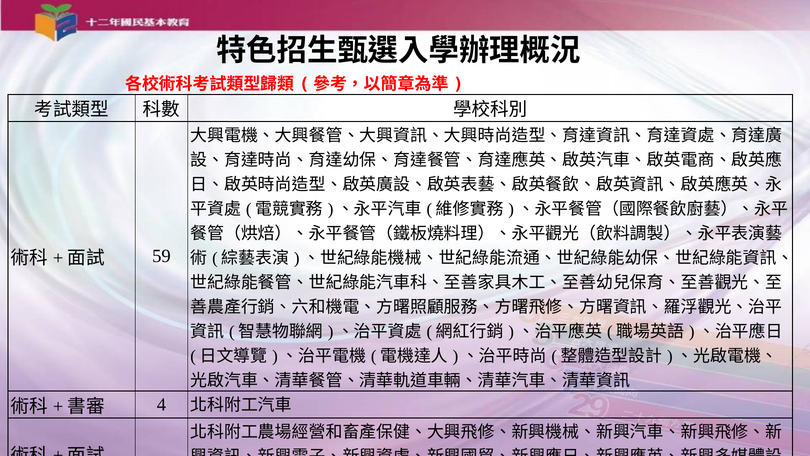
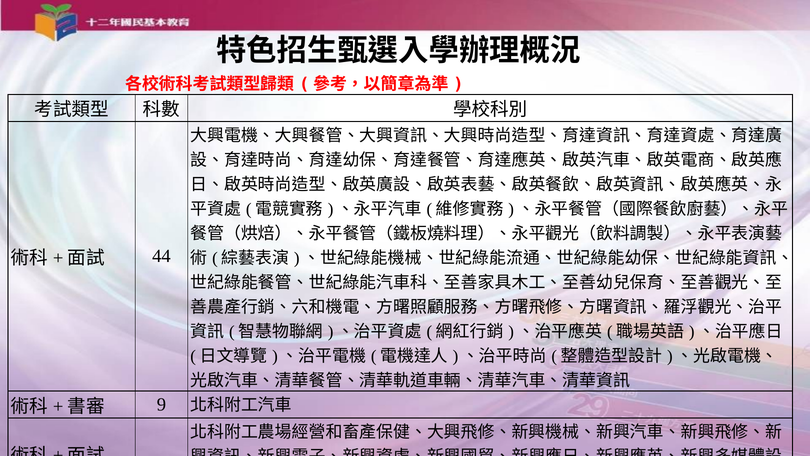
59: 59 -> 44
4: 4 -> 9
